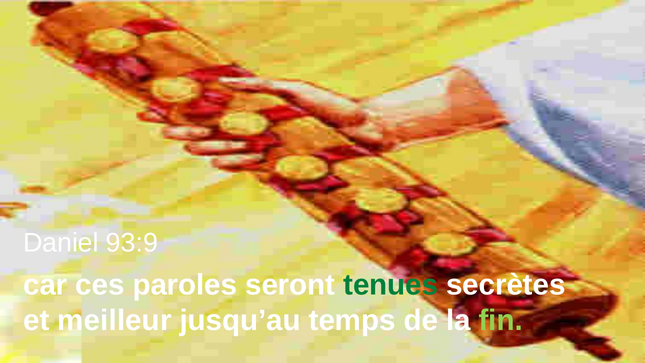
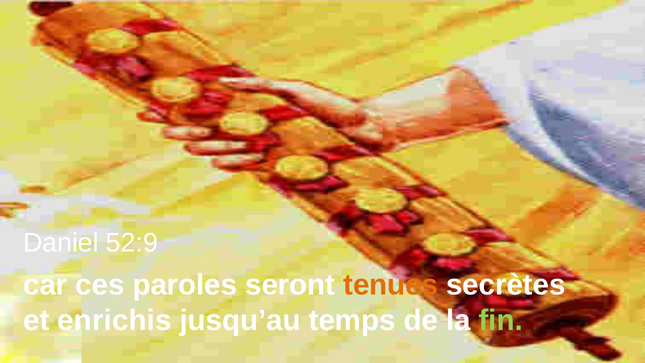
93:9: 93:9 -> 52:9
tenues colour: green -> orange
meilleur: meilleur -> enrichis
